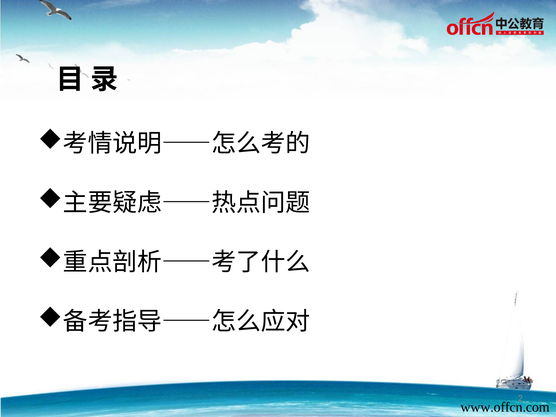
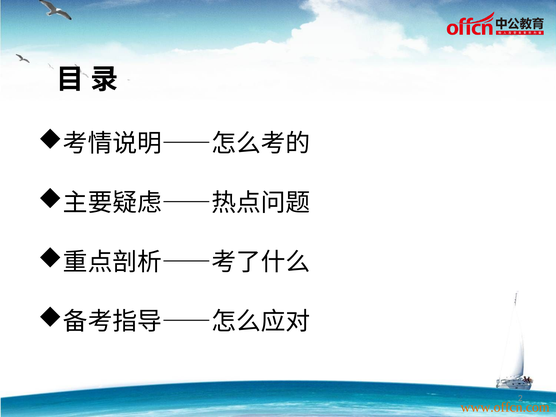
www.offcn.com colour: black -> orange
